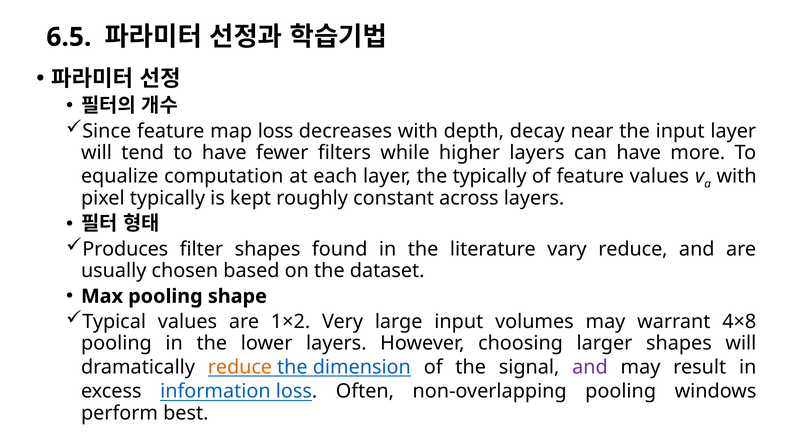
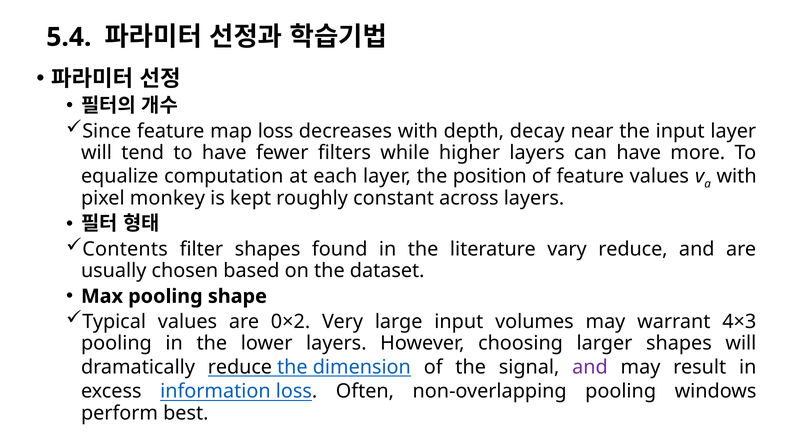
6.5: 6.5 -> 5.4
the typically: typically -> position
pixel typically: typically -> monkey
Produces: Produces -> Contents
1×2: 1×2 -> 0×2
4×8: 4×8 -> 4×3
reduce at (240, 367) colour: orange -> black
